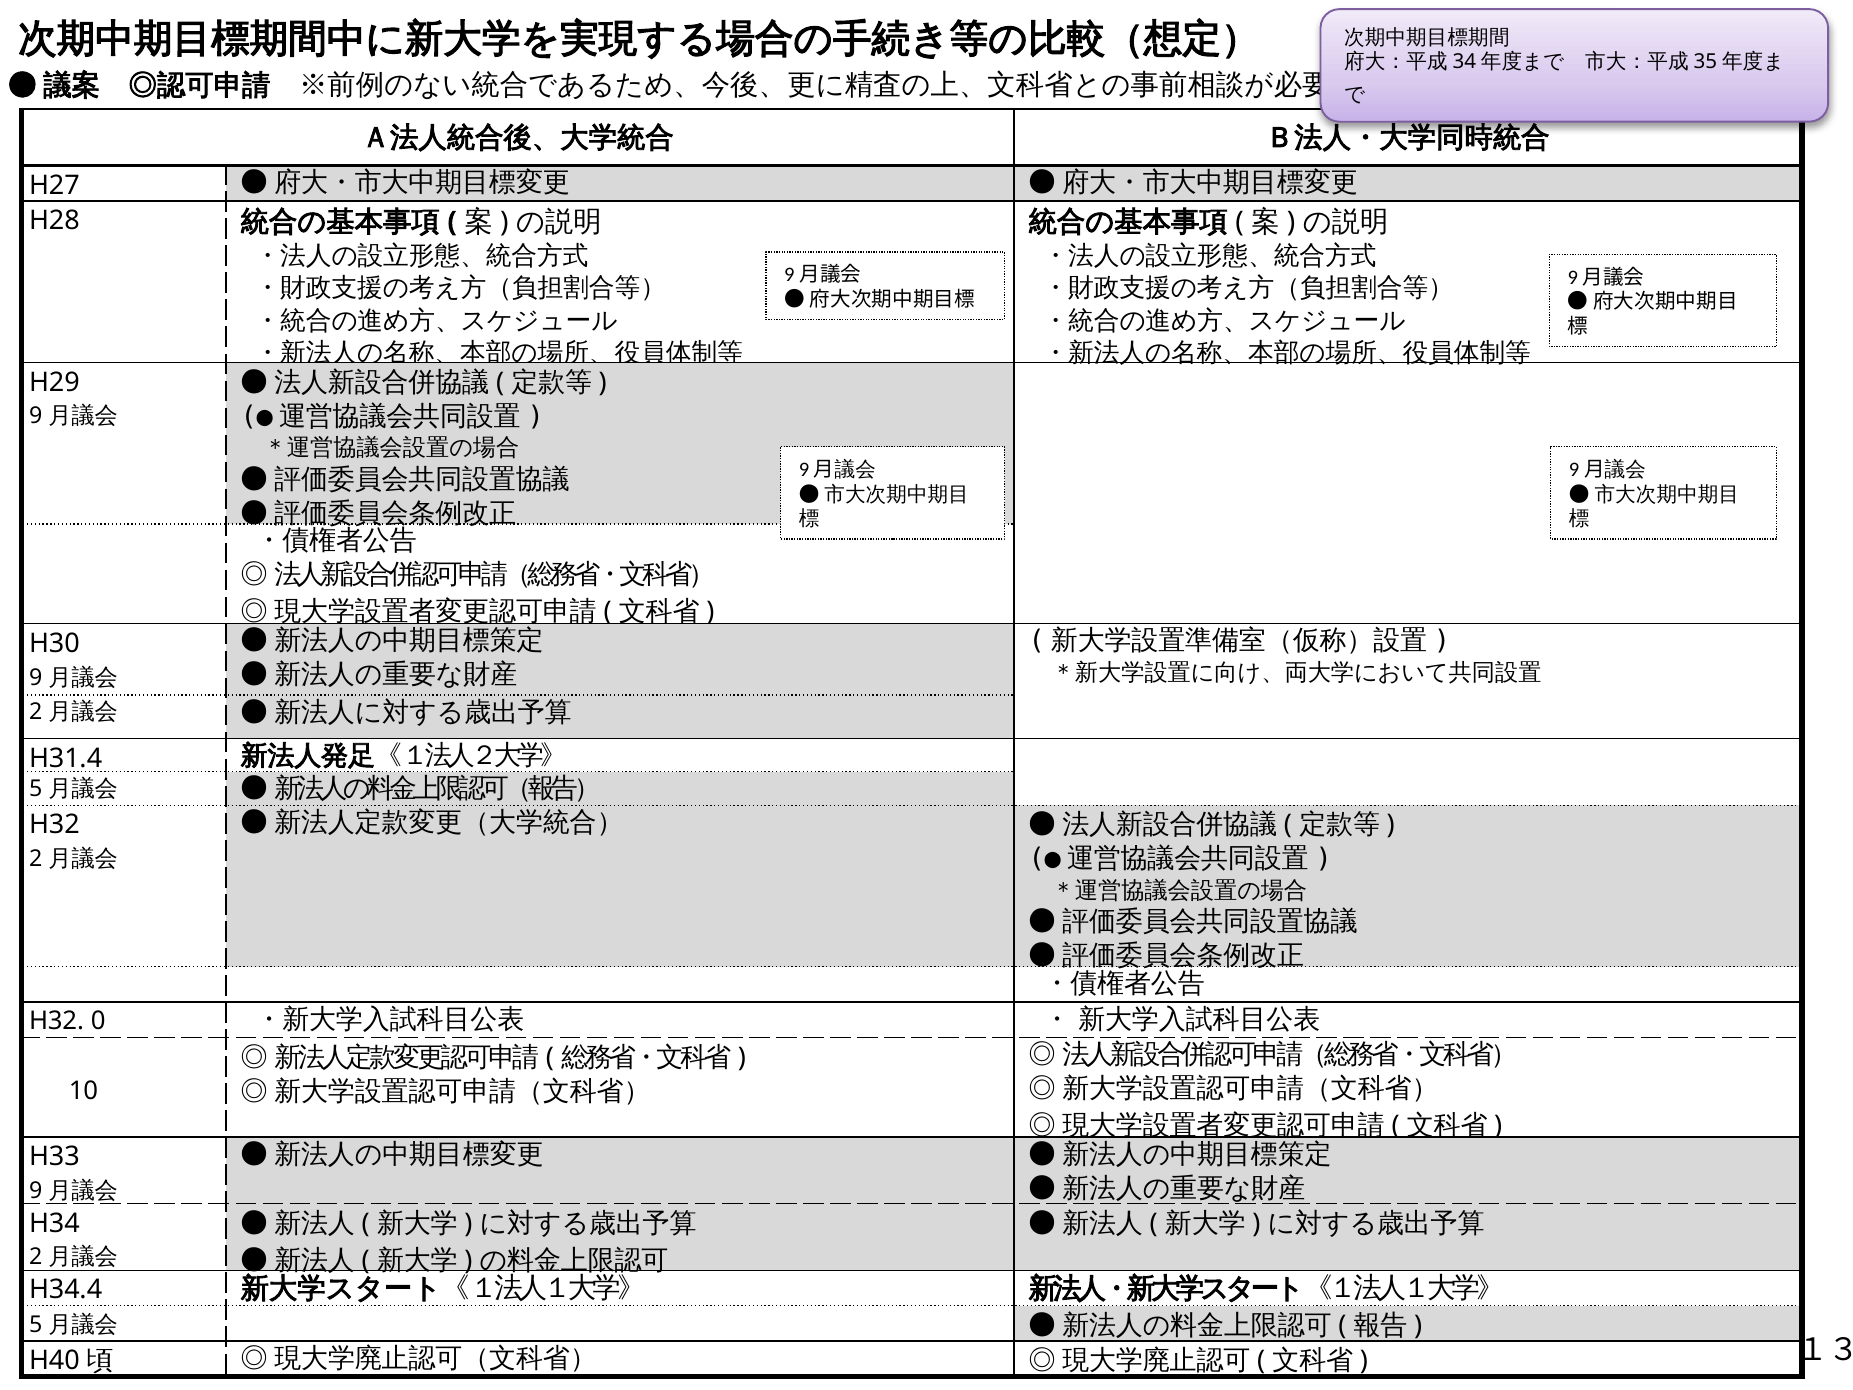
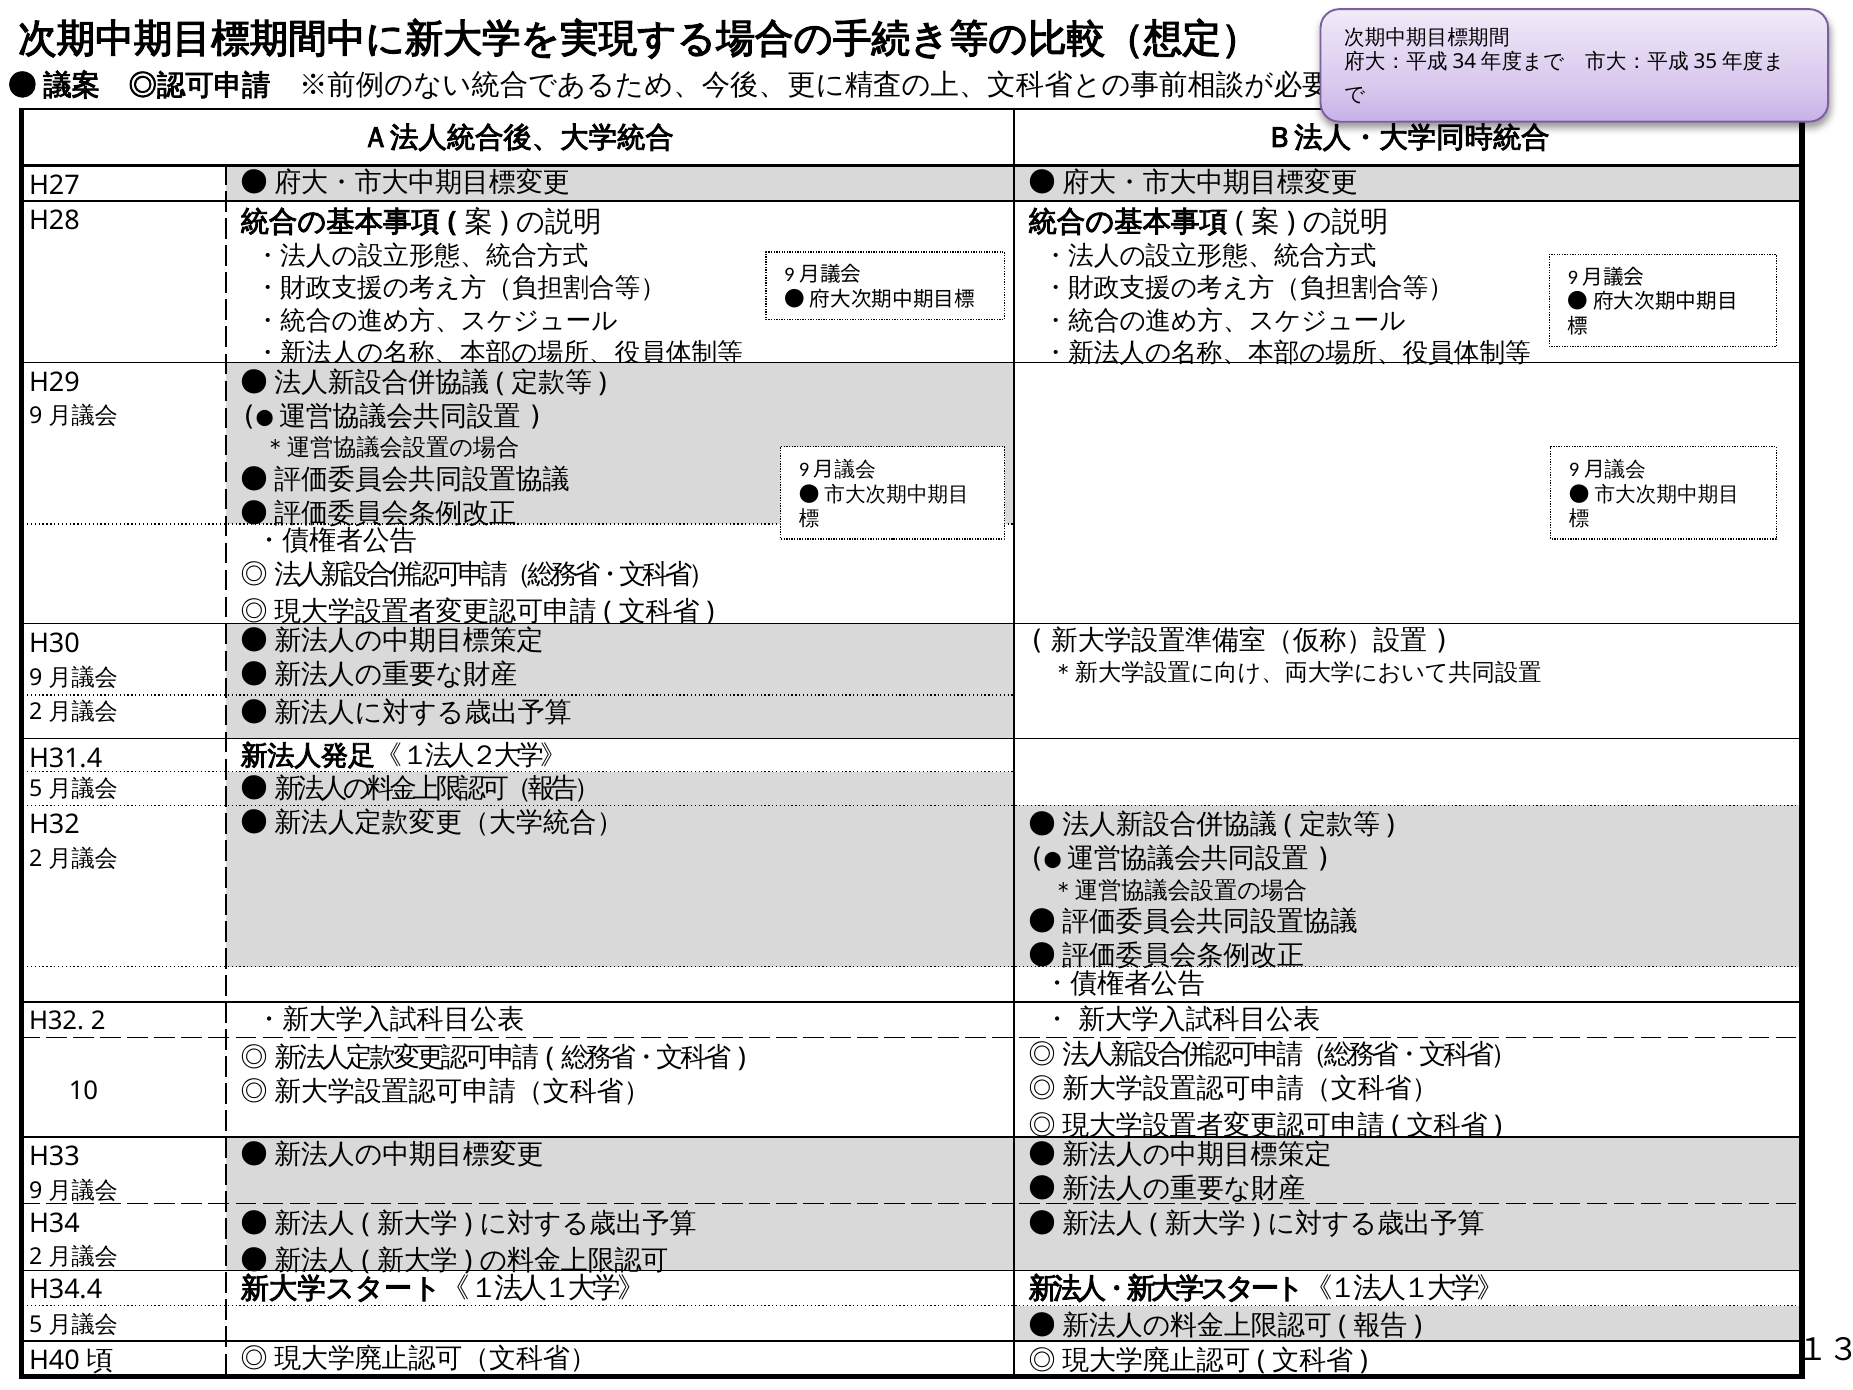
0 at (98, 1021): 0 -> 2
